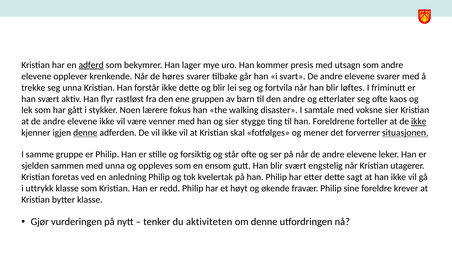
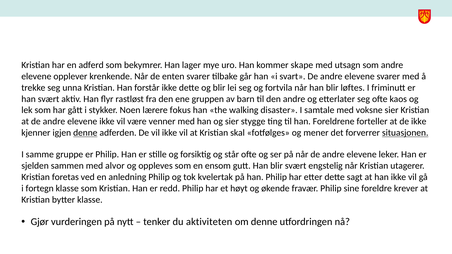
adferd underline: present -> none
presis: presis -> skape
høres: høres -> enten
ikke at (419, 122) underline: present -> none
med unna: unna -> alvor
uttrykk: uttrykk -> fortegn
